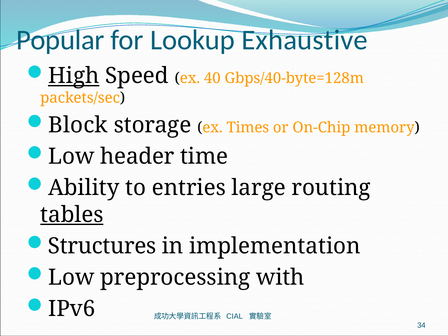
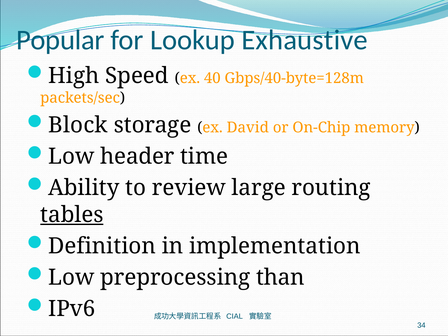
High underline: present -> none
Times: Times -> David
entries: entries -> review
Structures: Structures -> Definition
with: with -> than
